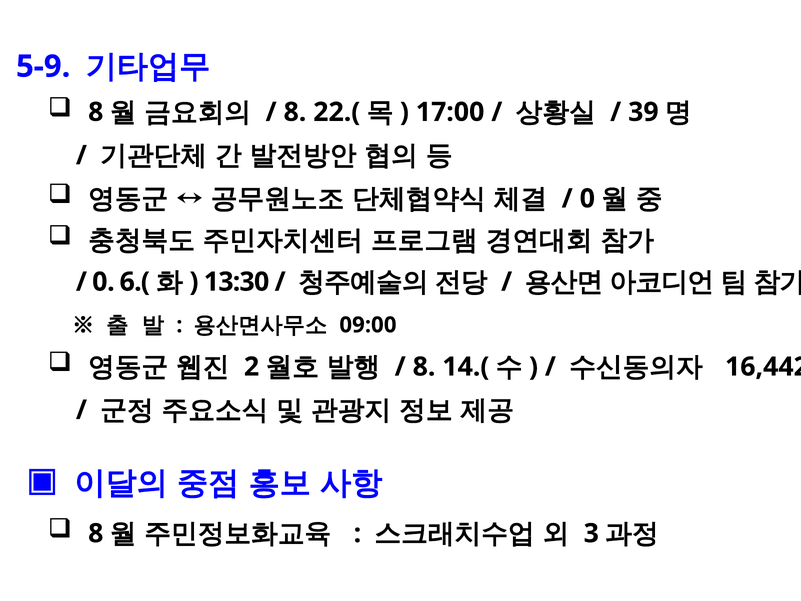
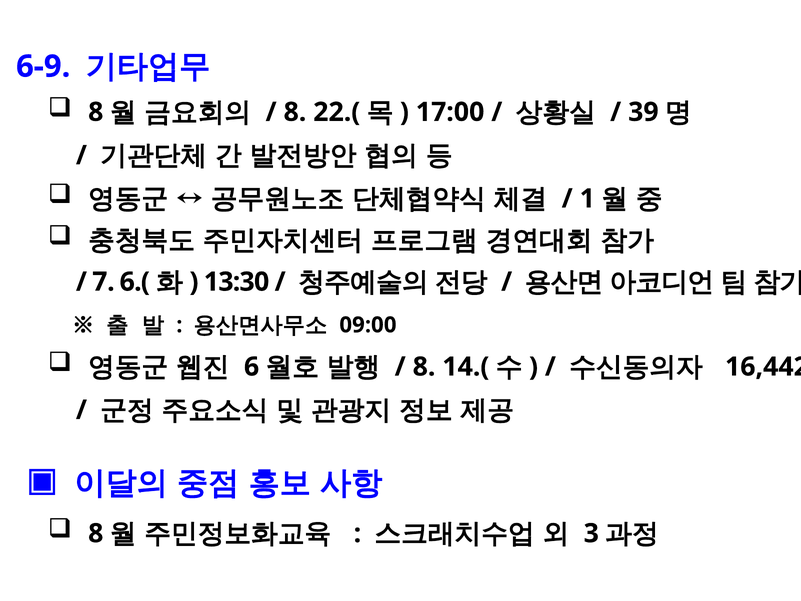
5-9: 5-9 -> 6-9
0 at (587, 199): 0 -> 1
0 at (103, 282): 0 -> 7
2: 2 -> 6
